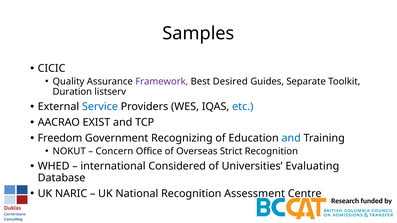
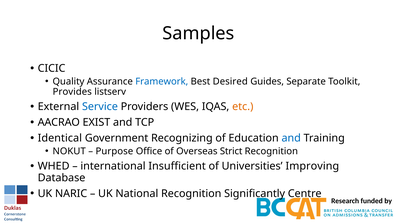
Framework colour: purple -> blue
Duration: Duration -> Provides
etc colour: blue -> orange
Freedom: Freedom -> Identical
Concern: Concern -> Purpose
Considered: Considered -> Insufficient
Evaluating: Evaluating -> Improving
Assessment: Assessment -> Significantly
